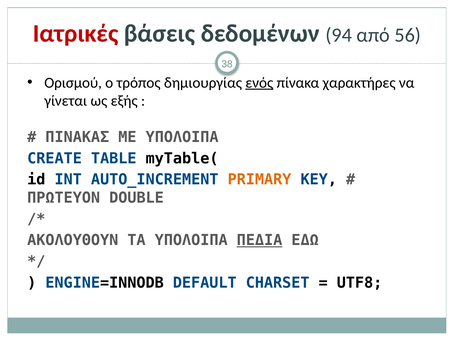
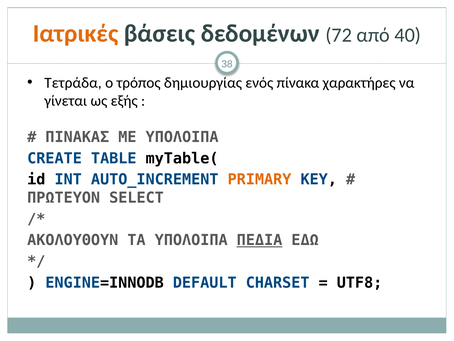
Ιατρικές colour: red -> orange
94: 94 -> 72
56: 56 -> 40
Ορισμού: Ορισμού -> Τετράδα
ενός underline: present -> none
DOUBLE: DOUBLE -> SELECT
